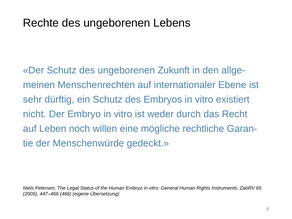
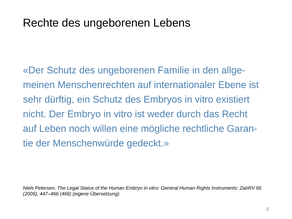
Zukunft: Zukunft -> Familie
